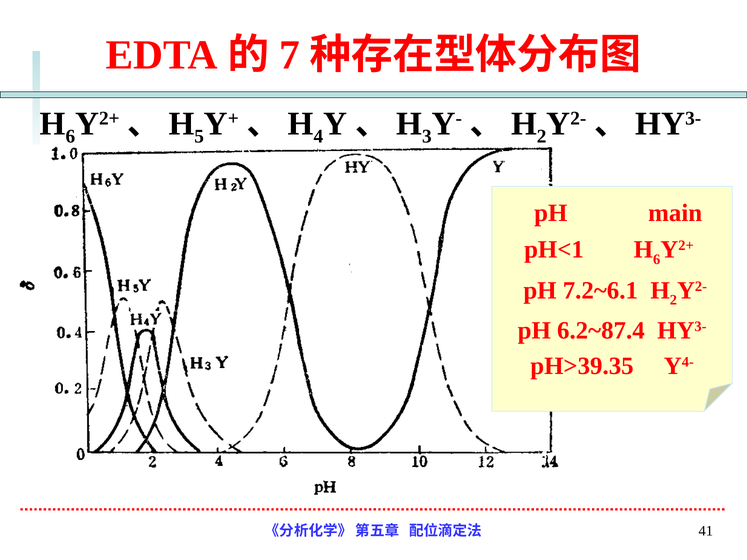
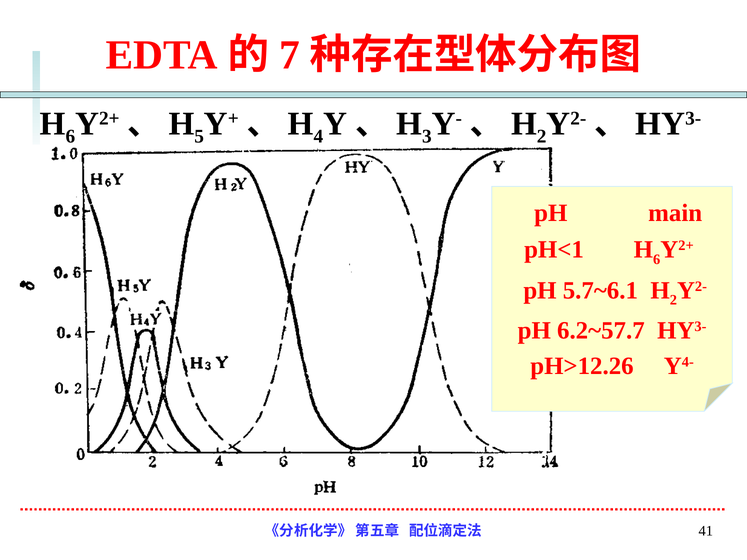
7.2~6.1: 7.2~6.1 -> 5.7~6.1
6.2~87.4: 6.2~87.4 -> 6.2~57.7
pH>39.35: pH>39.35 -> pH>12.26
